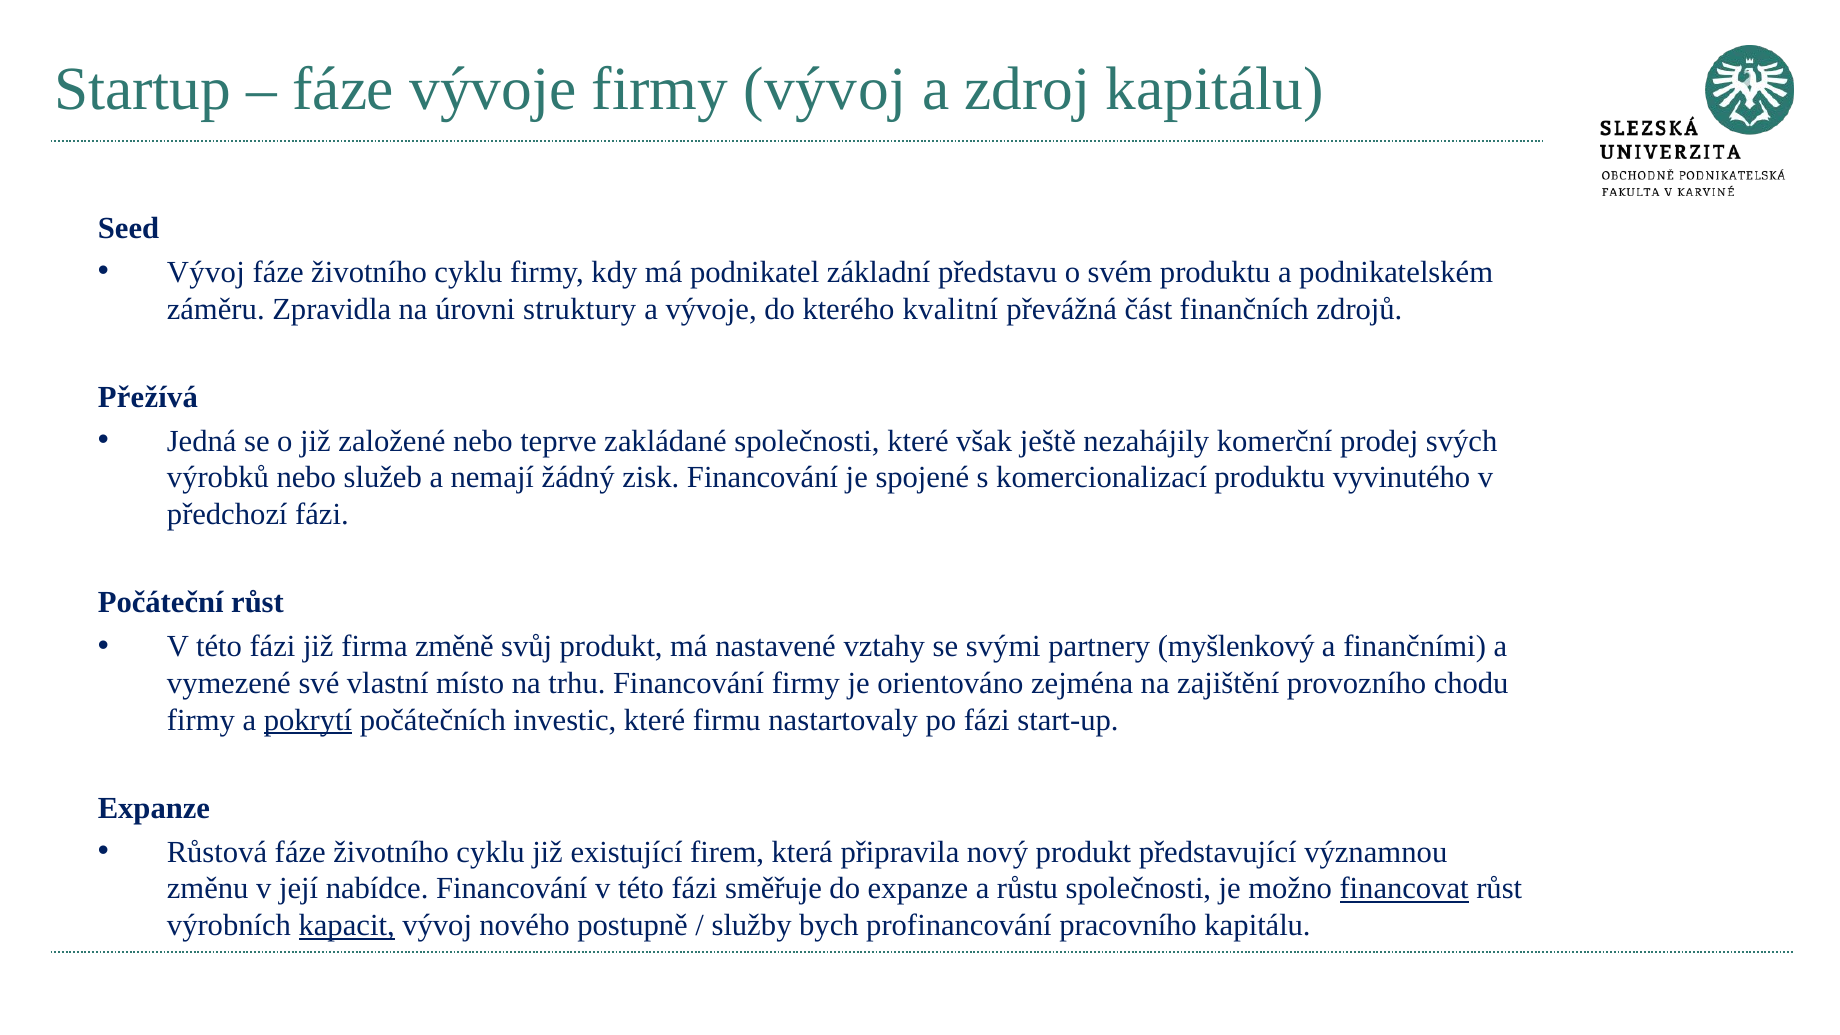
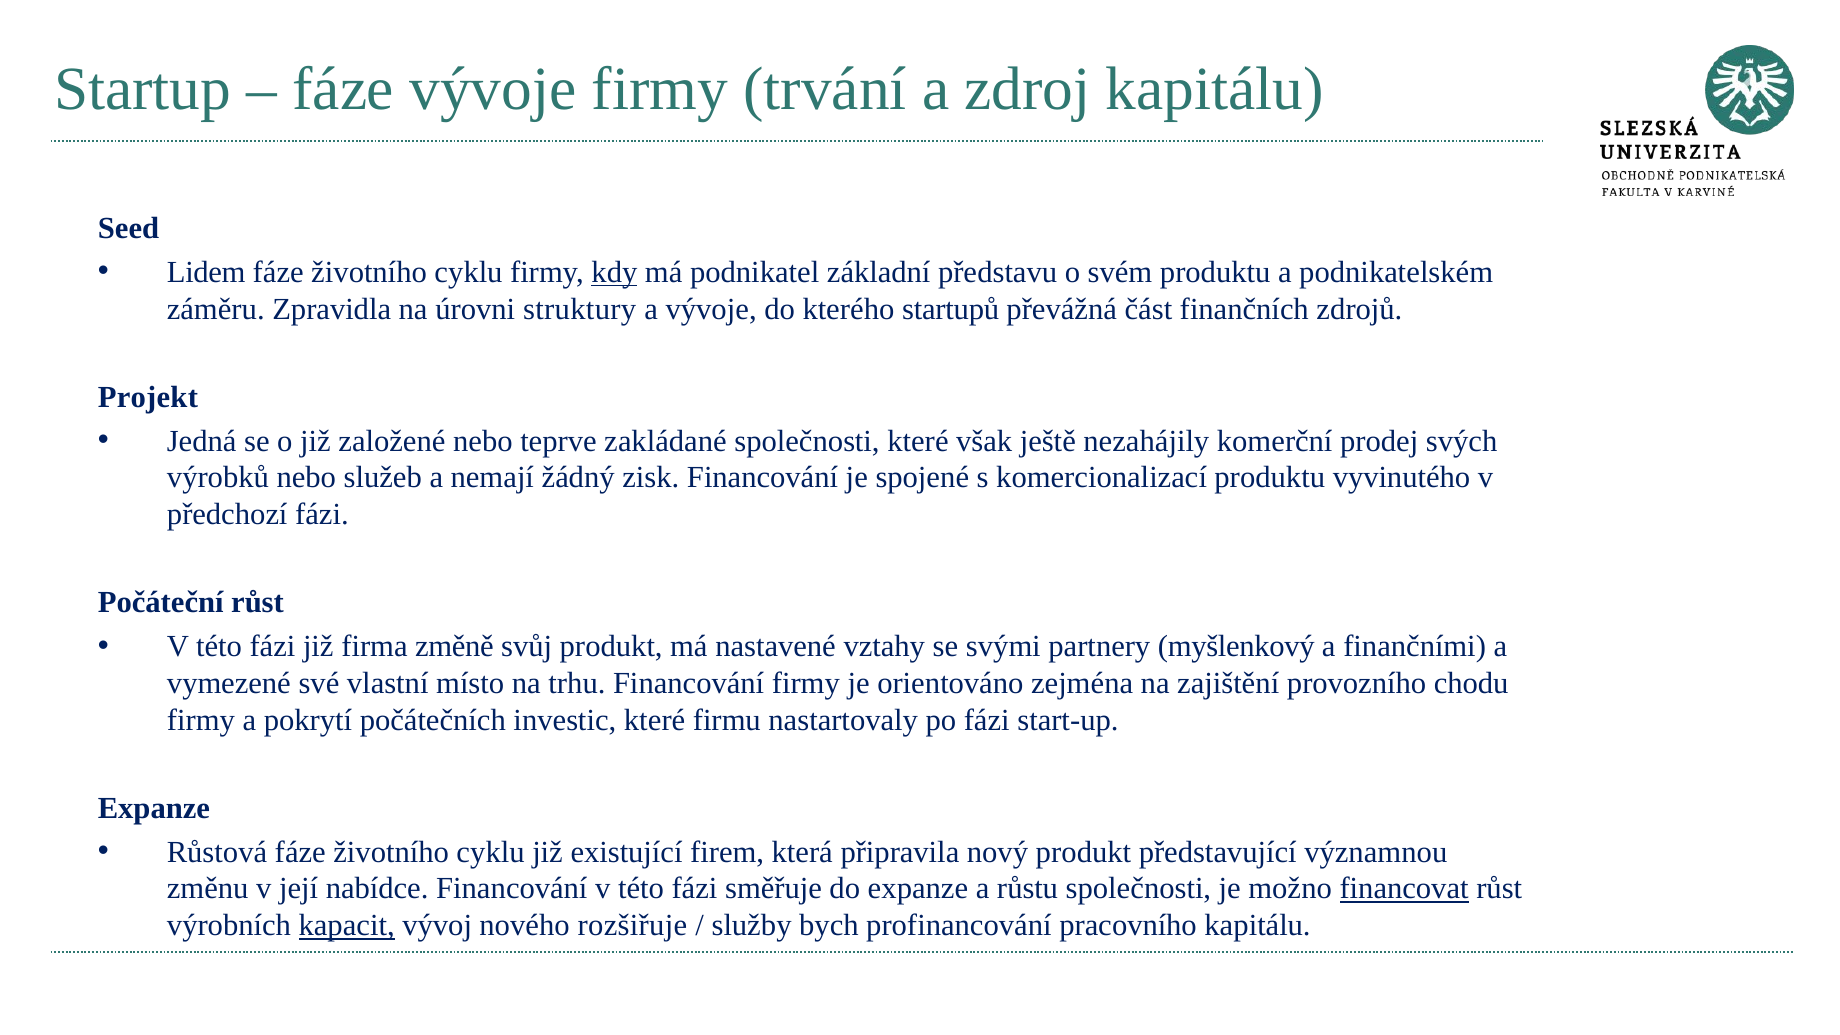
firmy vývoj: vývoj -> trvání
Vývoj at (206, 272): Vývoj -> Lidem
kdy underline: none -> present
kvalitní: kvalitní -> startupů
Přežívá: Přežívá -> Projekt
pokrytí underline: present -> none
postupně: postupně -> rozšiřuje
